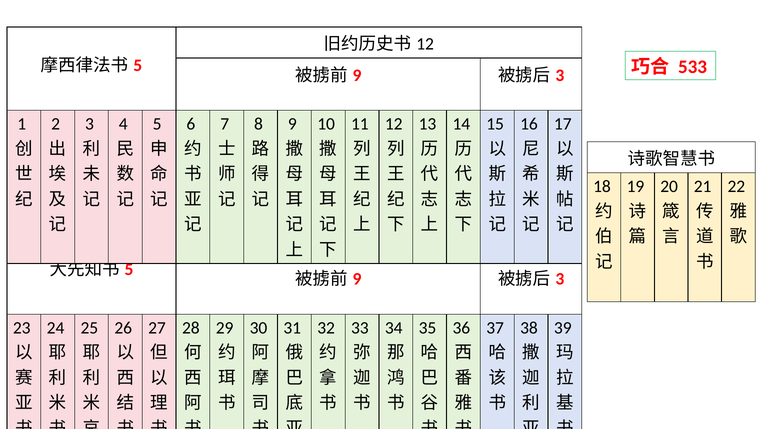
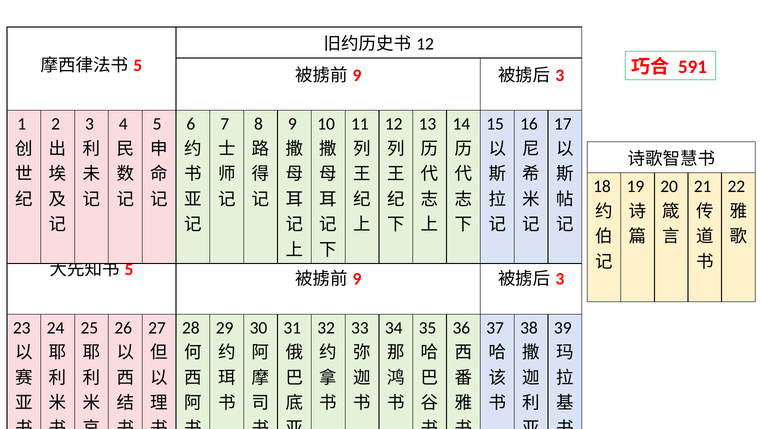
533: 533 -> 591
